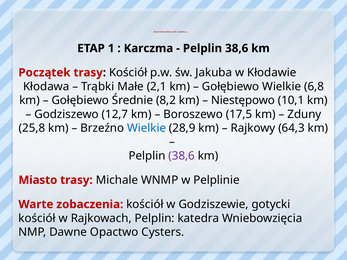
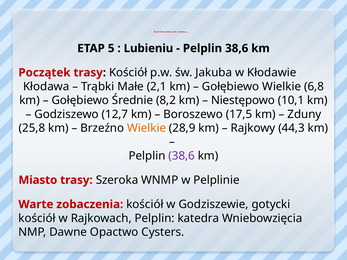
1: 1 -> 5
Karczma: Karczma -> Lubieniu
Wielkie at (147, 128) colour: blue -> orange
64,3: 64,3 -> 44,3
Michale: Michale -> Szeroka
